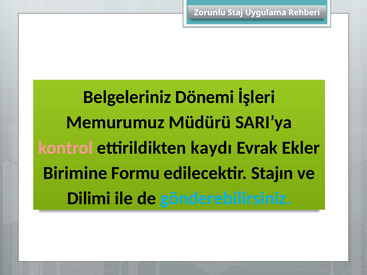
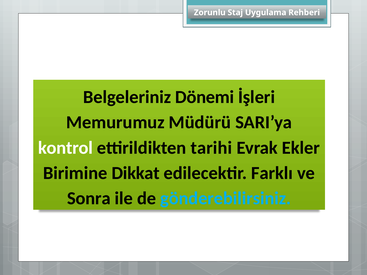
kontrol colour: pink -> white
kaydı: kaydı -> tarihi
Formu: Formu -> Dikkat
Stajın: Stajın -> Farklı
Dilimi: Dilimi -> Sonra
